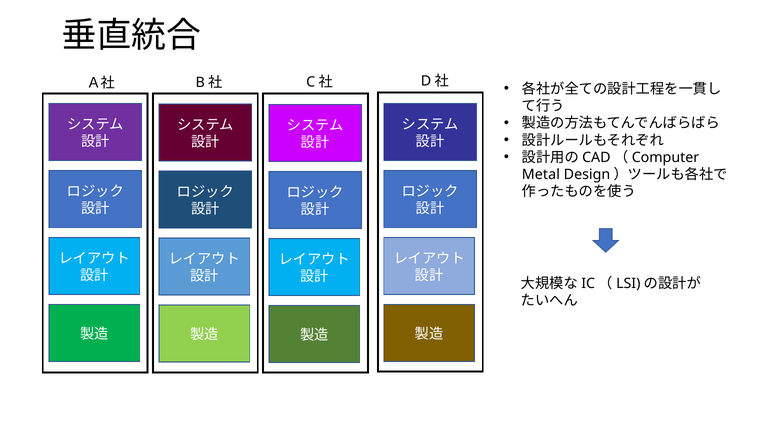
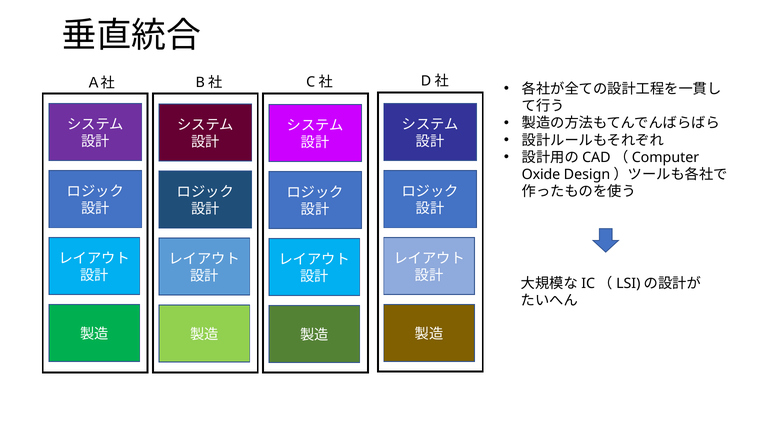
Metal: Metal -> Oxide
